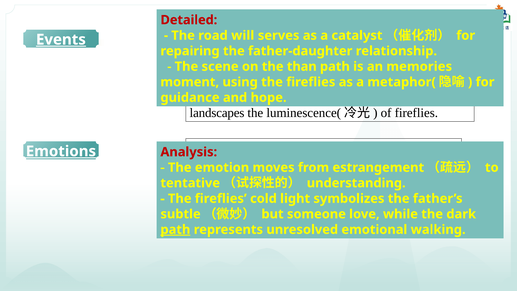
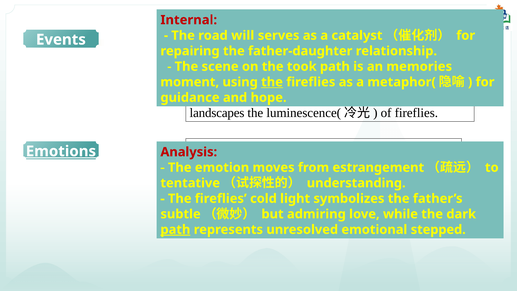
Detailed at (189, 20): Detailed -> Internal
Events underline: present -> none
than: than -> took
the at (272, 82) underline: none -> present
someone: someone -> admiring
walking: walking -> stepped
